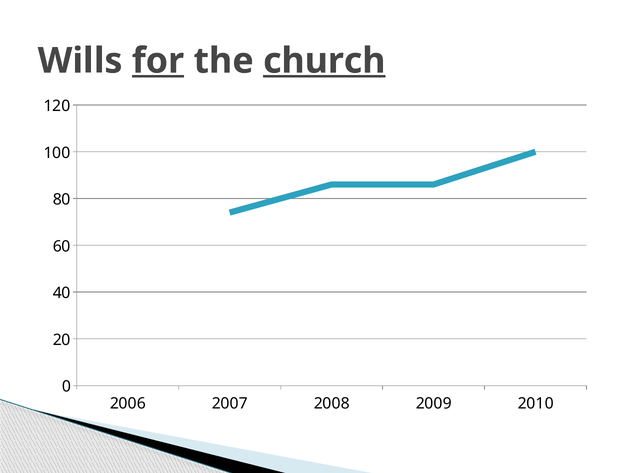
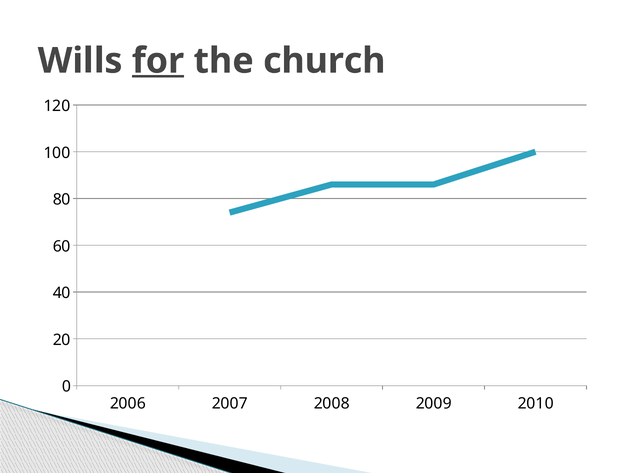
church underline: present -> none
